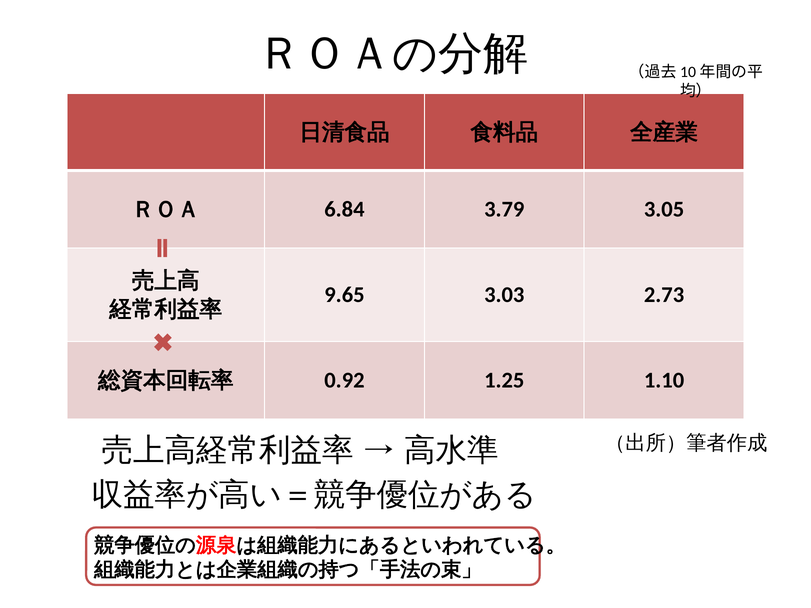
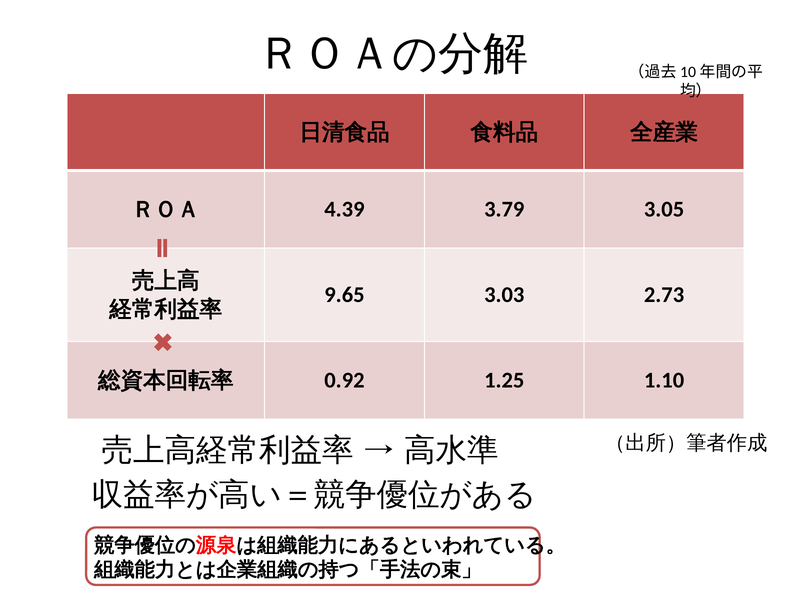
6.84: 6.84 -> 4.39
